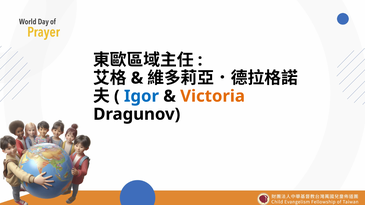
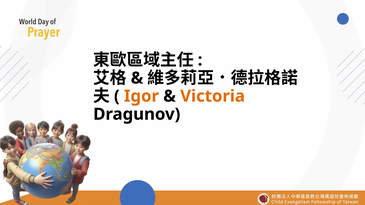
Igor colour: blue -> orange
